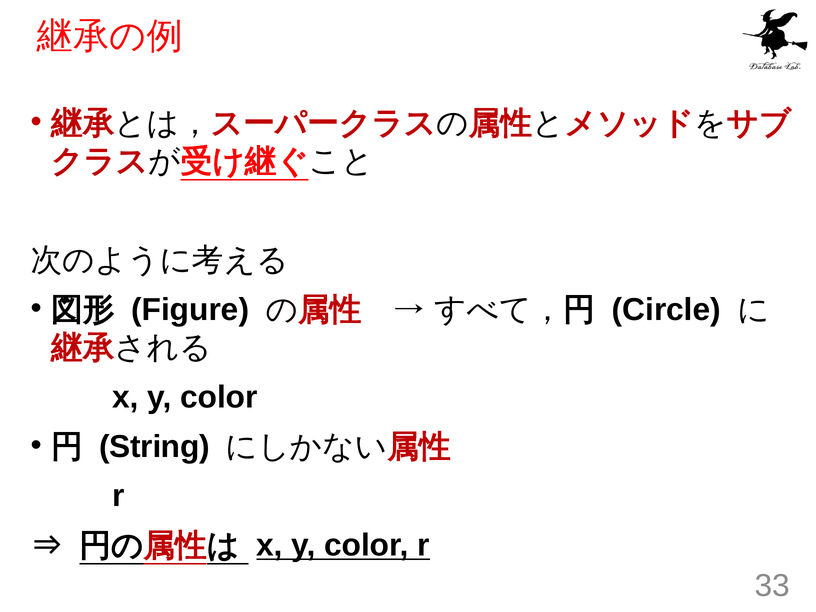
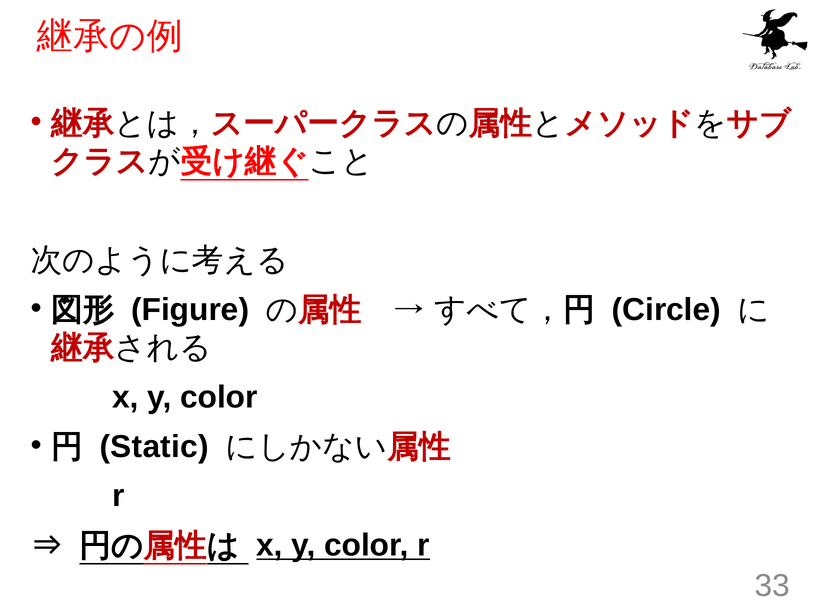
String: String -> Static
